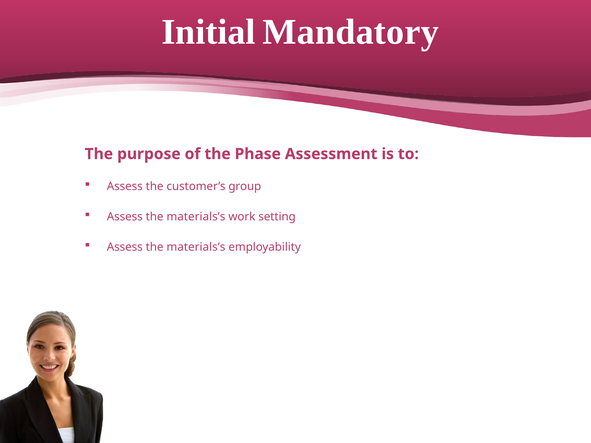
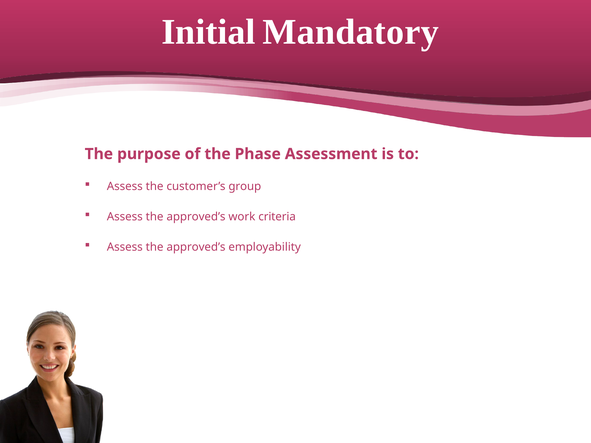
materials’s at (196, 217): materials’s -> approved’s
setting: setting -> criteria
materials’s at (196, 247): materials’s -> approved’s
